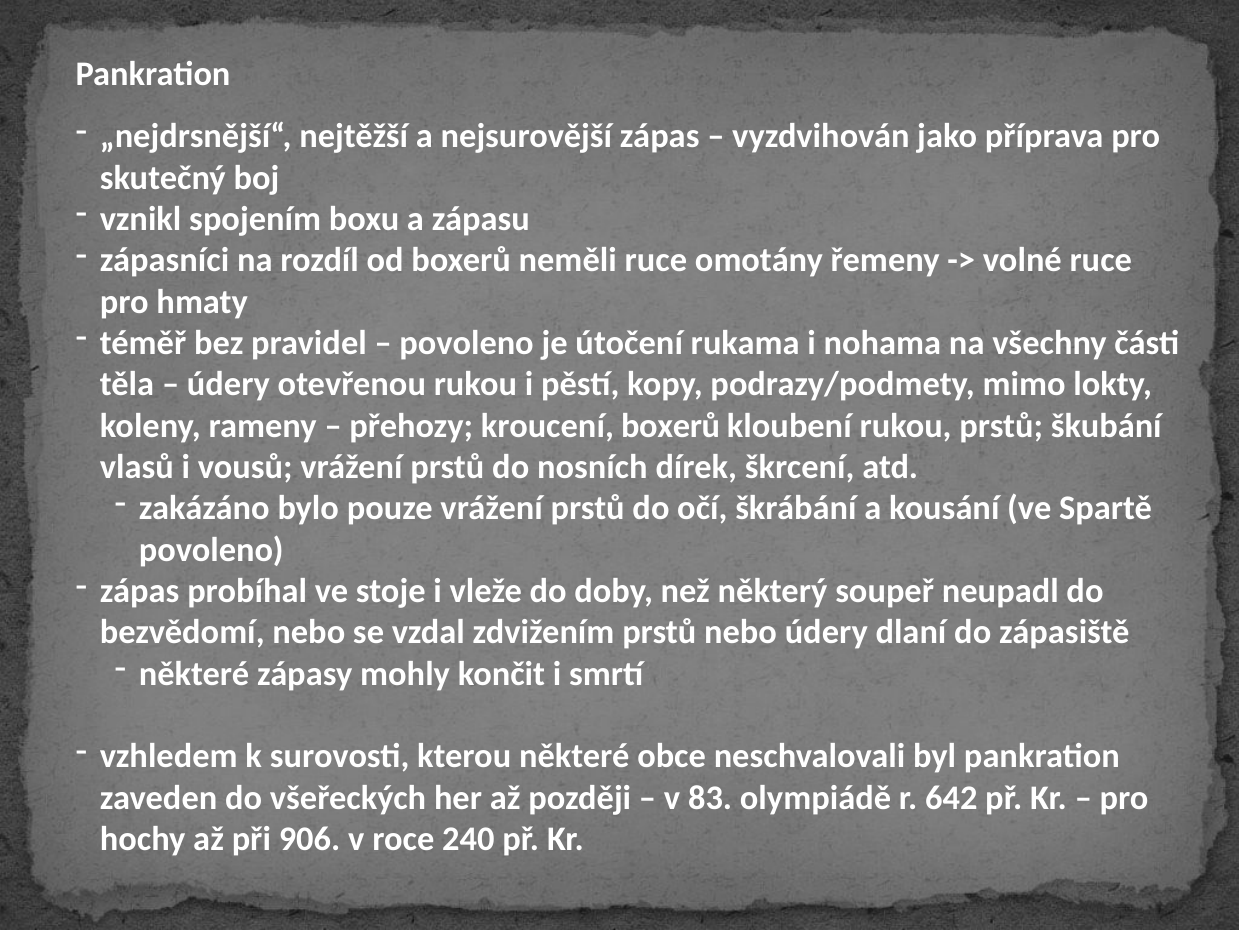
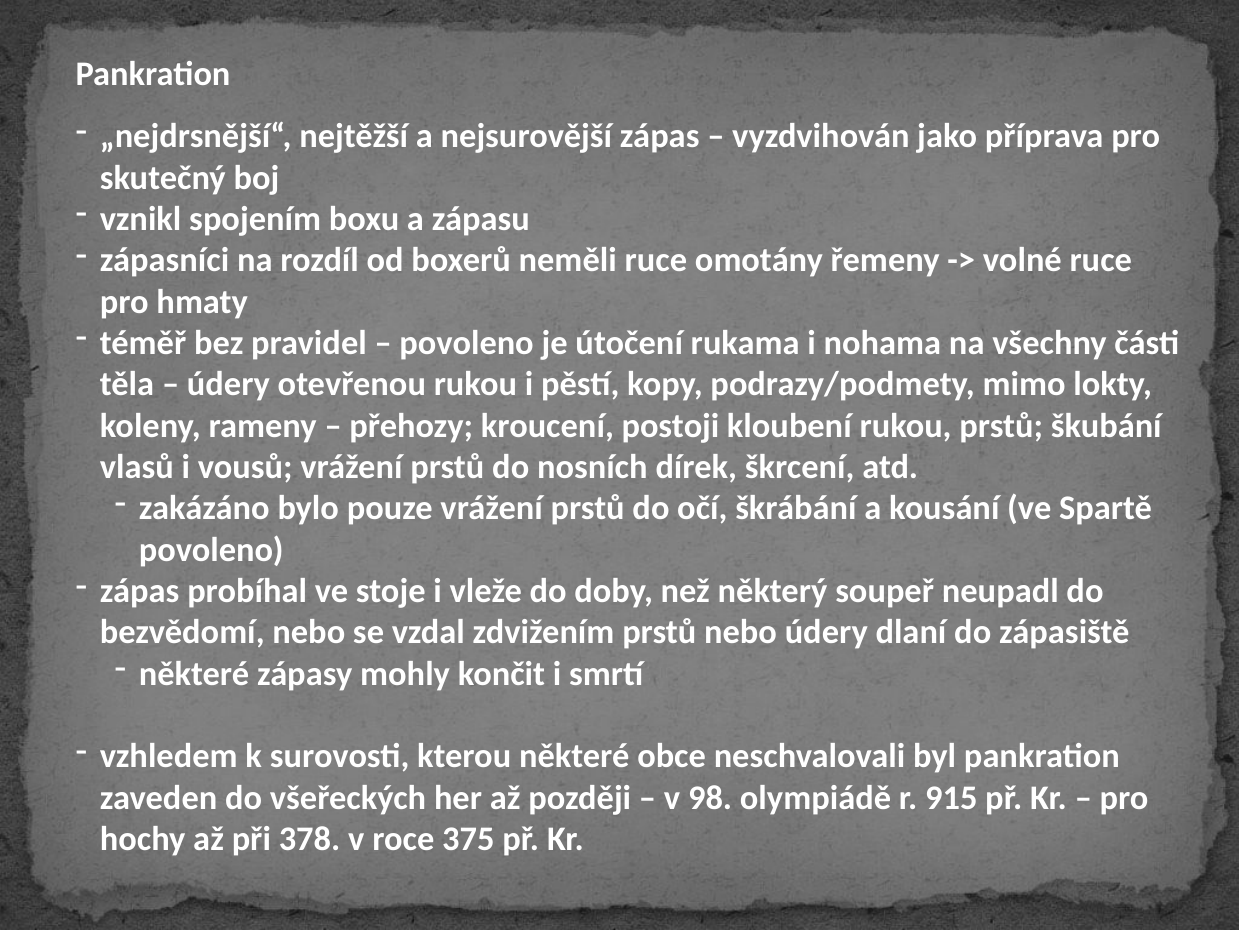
kroucení boxerů: boxerů -> postoji
83: 83 -> 98
642: 642 -> 915
906: 906 -> 378
240: 240 -> 375
